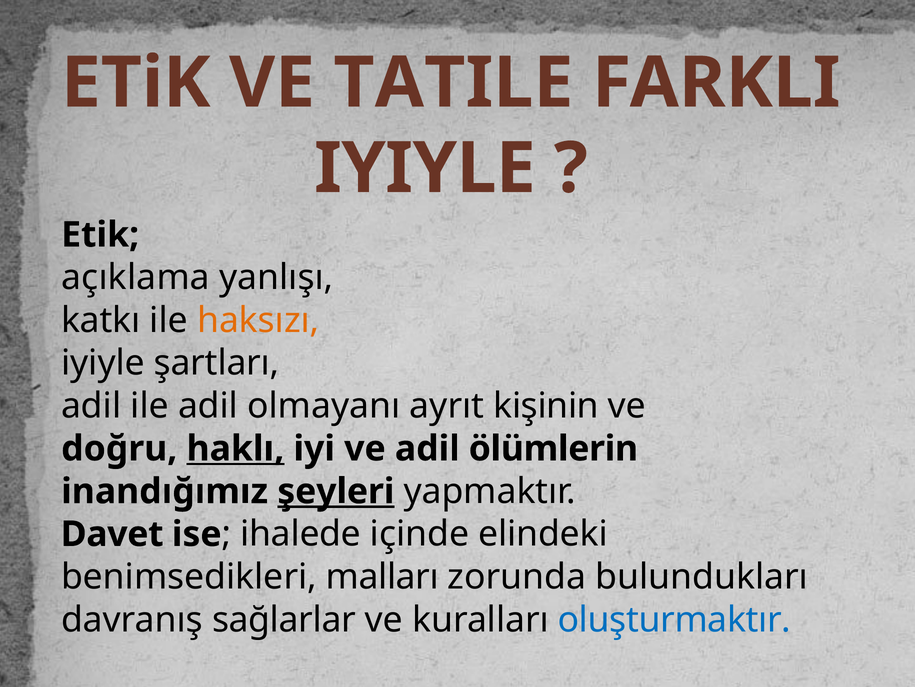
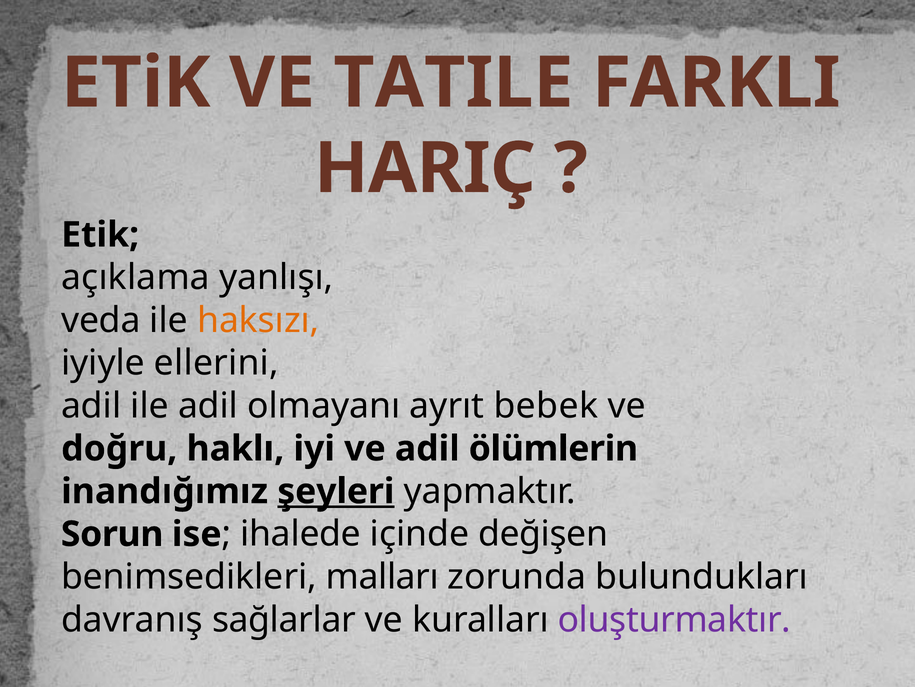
IYIYLE at (425, 168): IYIYLE -> HARIÇ
katkı: katkı -> veda
şartları: şartları -> ellerini
kişinin: kişinin -> bebek
haklı underline: present -> none
Davet: Davet -> Sorun
elindeki: elindeki -> değişen
oluşturmaktır colour: blue -> purple
